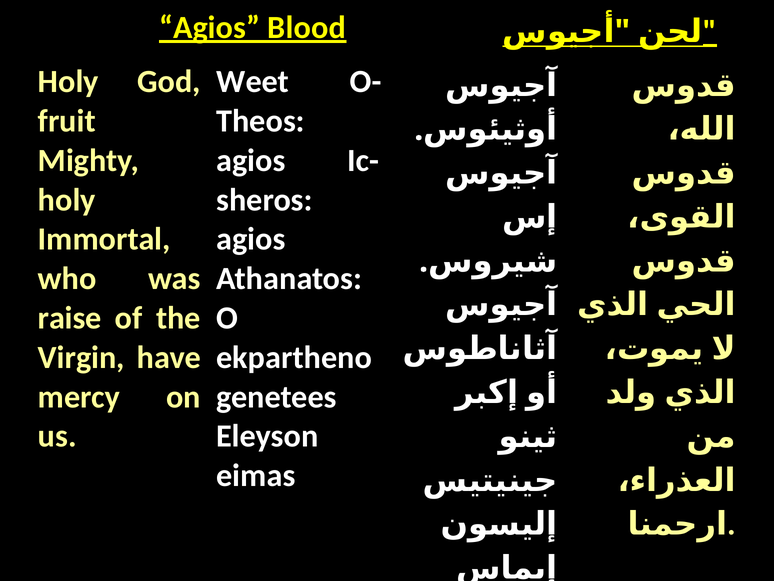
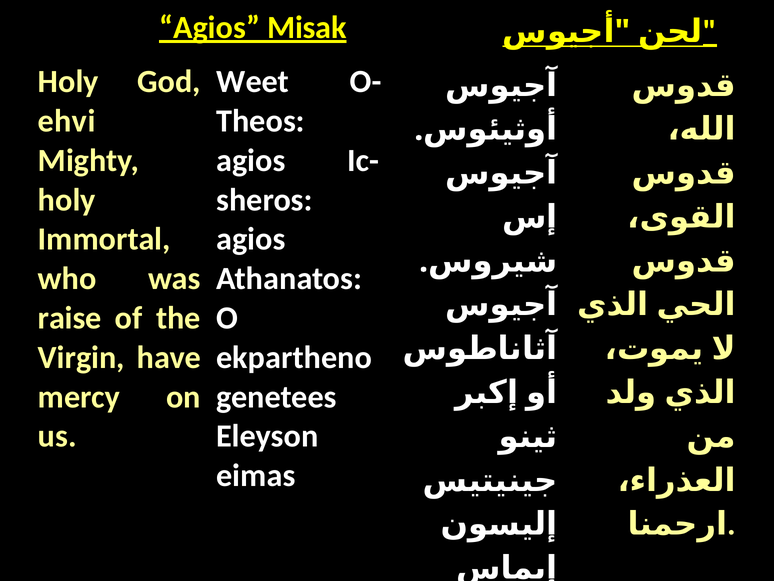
Blood: Blood -> Misak
fruit: fruit -> ehvi
